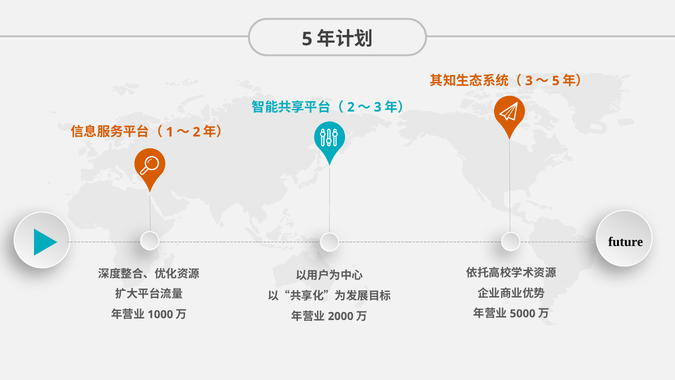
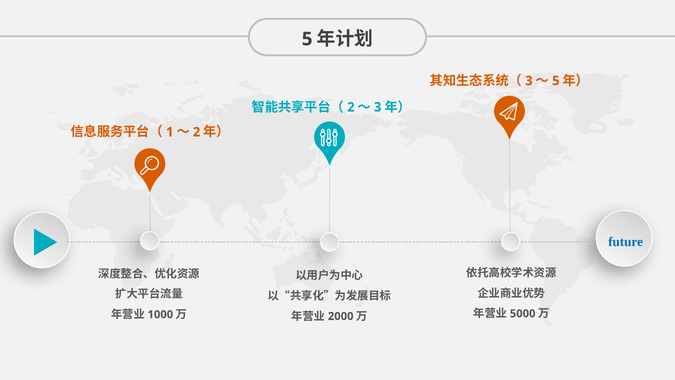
future colour: black -> blue
